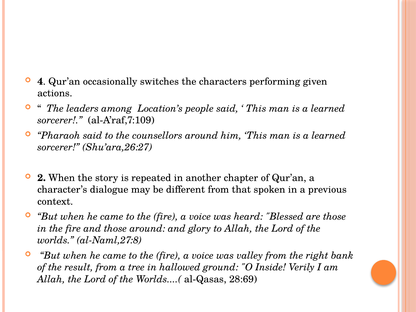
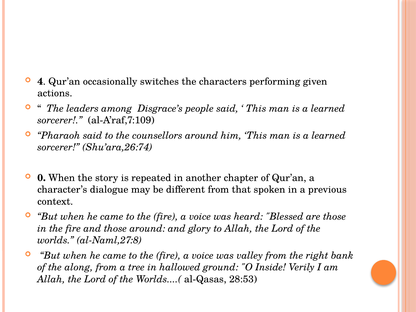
Location’s: Location’s -> Disgrace’s
Shu’ara,26:27: Shu’ara,26:27 -> Shu’ara,26:74
2: 2 -> 0
result: result -> along
28:69: 28:69 -> 28:53
